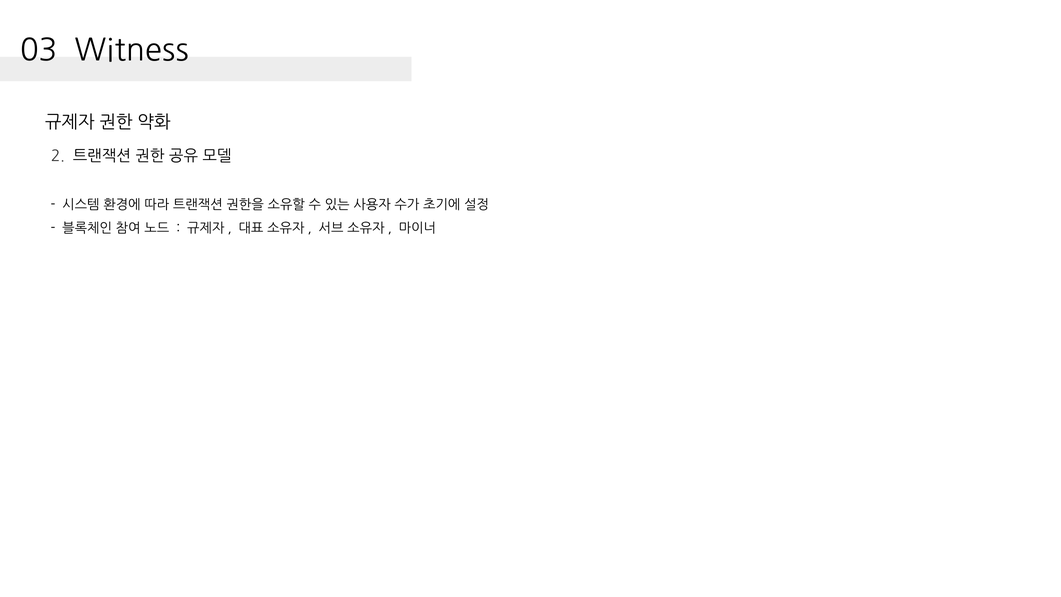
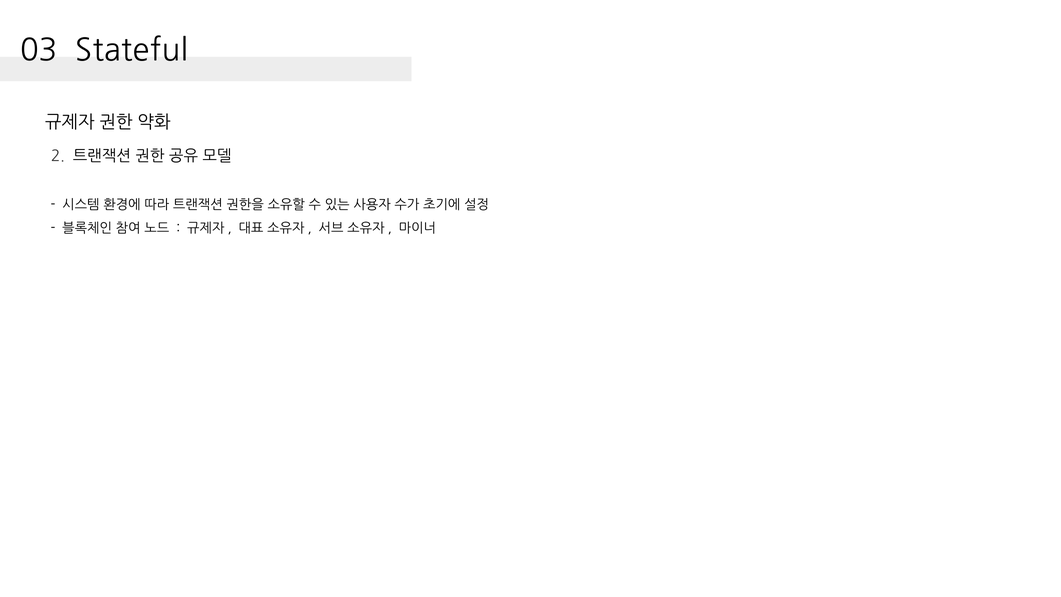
Witness: Witness -> Stateful
